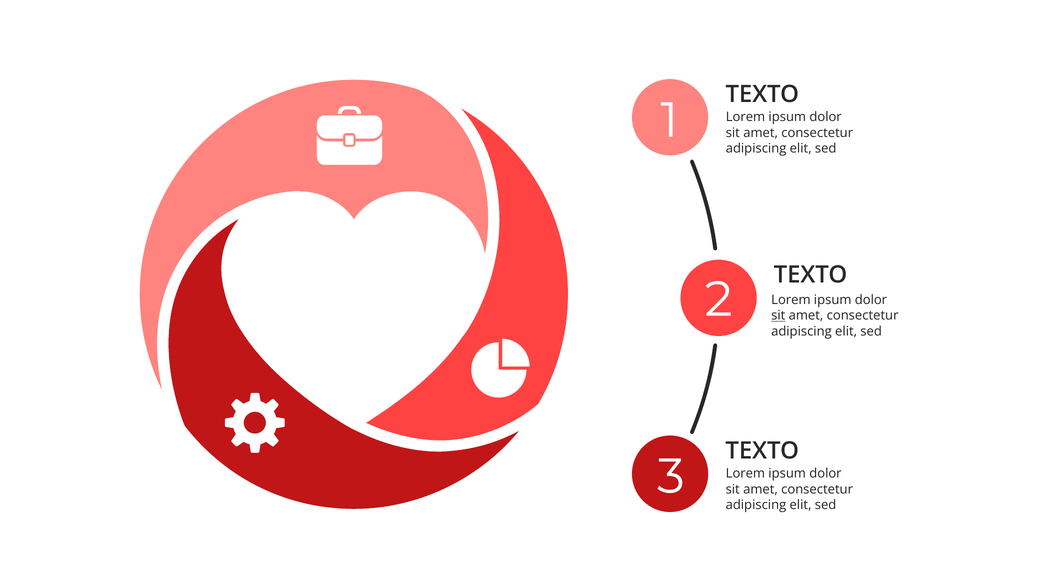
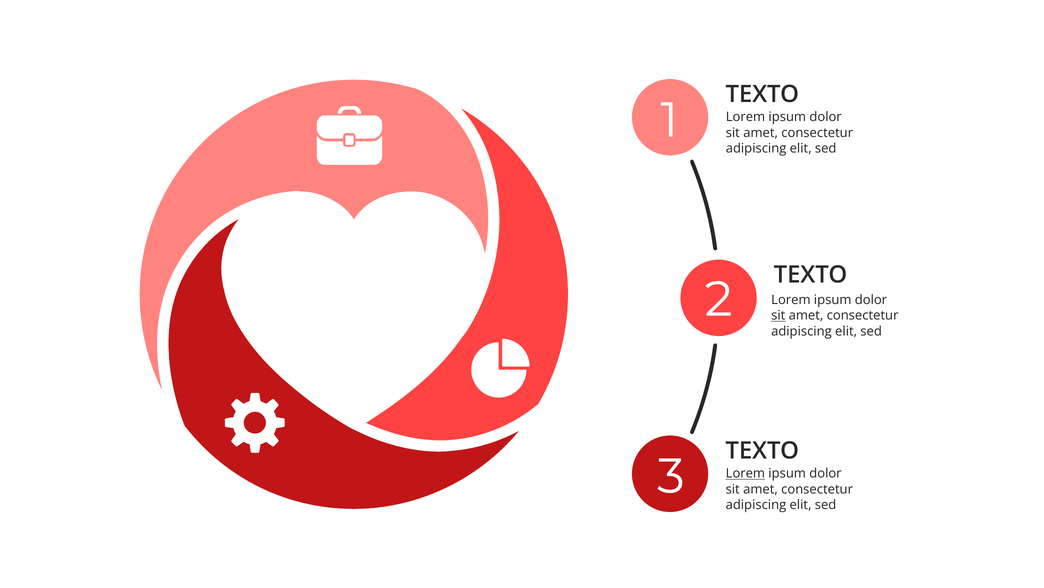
Lorem at (745, 473) underline: none -> present
